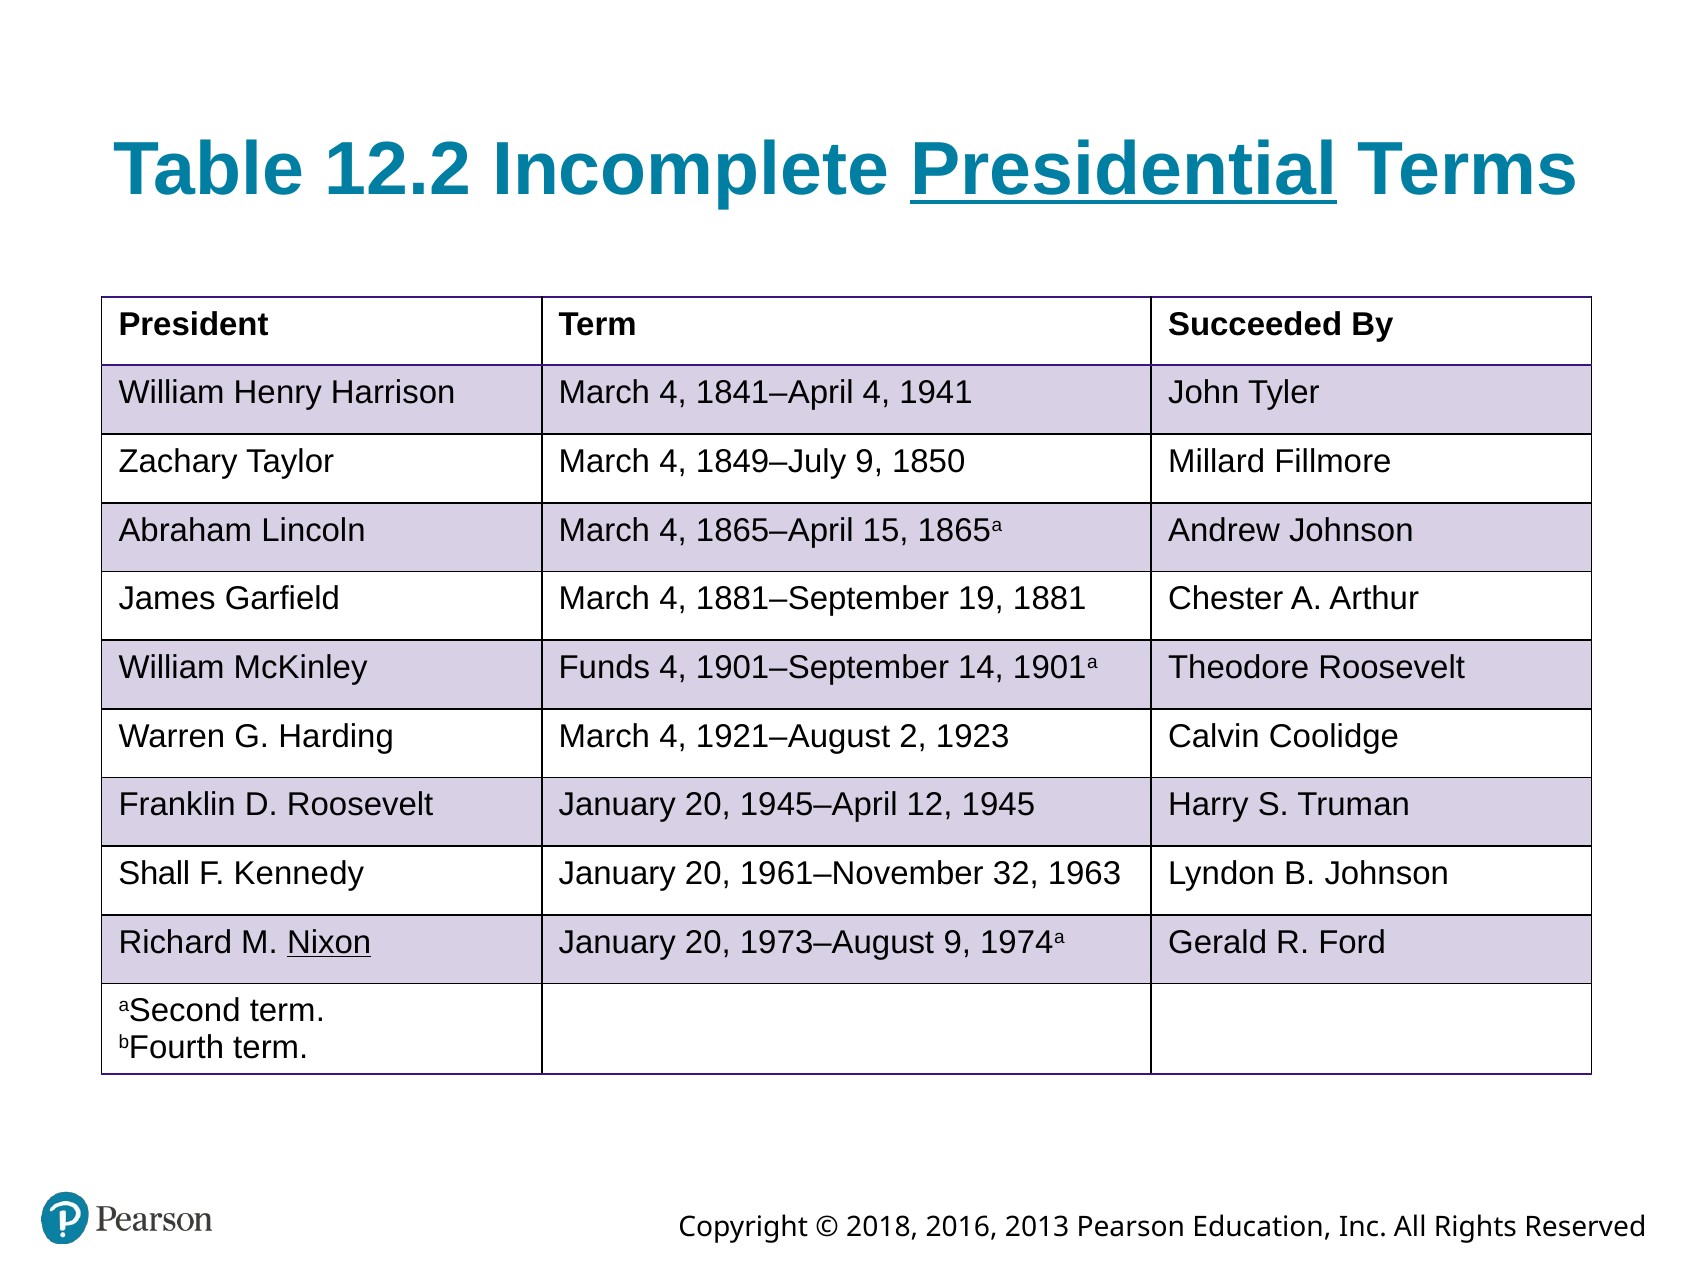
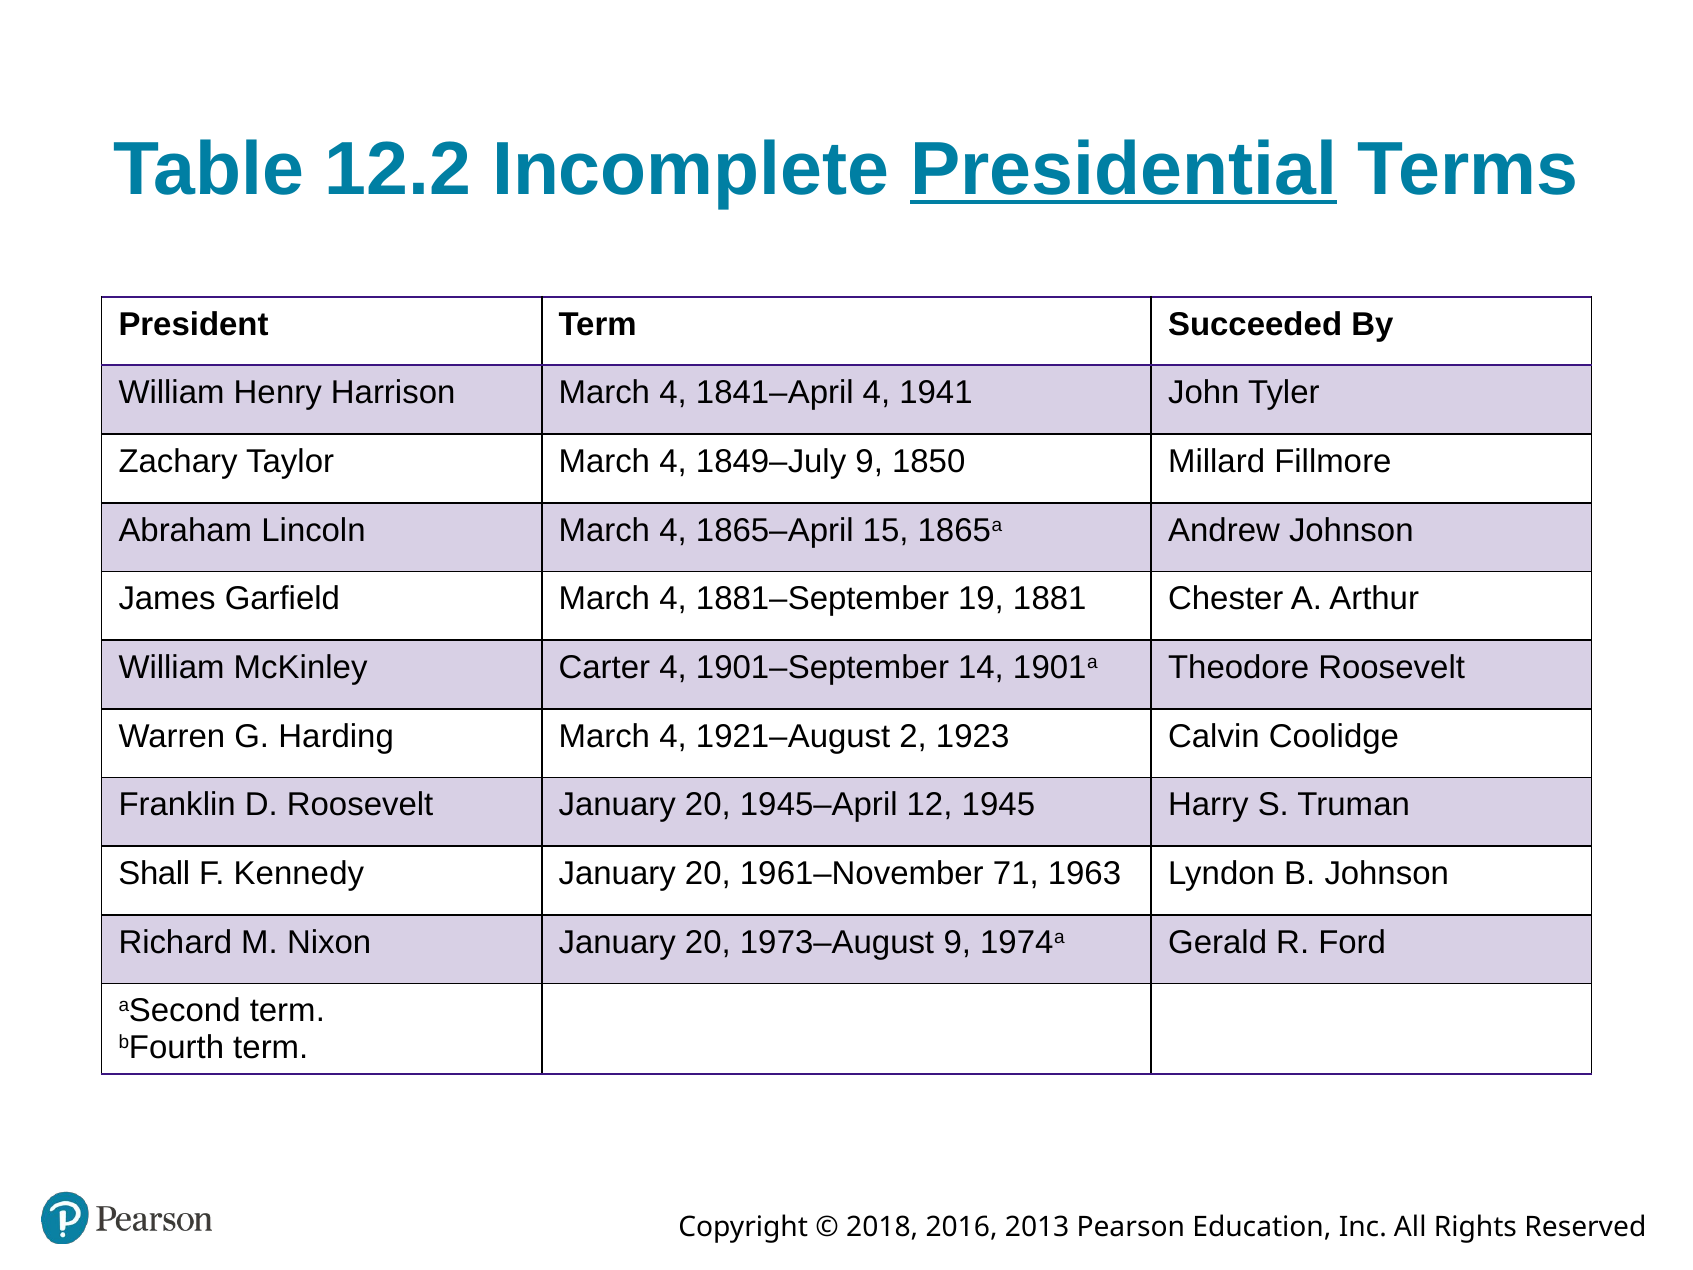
Funds: Funds -> Carter
32: 32 -> 71
Nixon underline: present -> none
